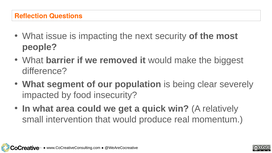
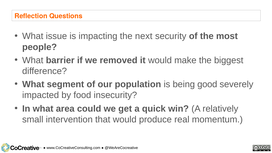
clear: clear -> good
